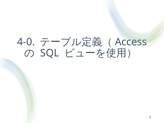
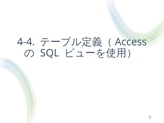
4-0: 4-0 -> 4-4
